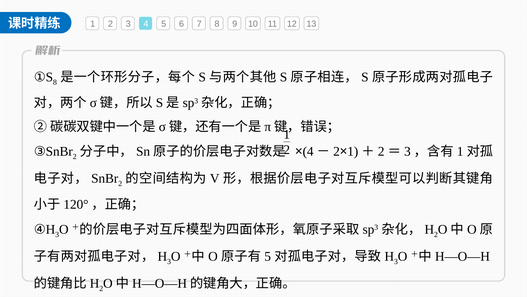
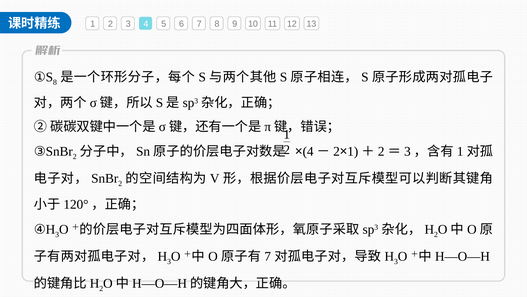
5 at (268, 256): 5 -> 7
